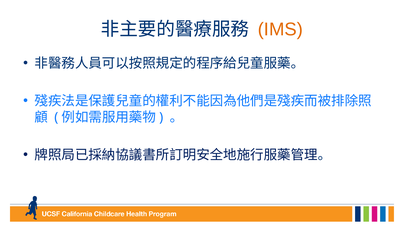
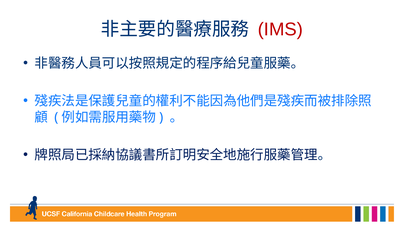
IMS colour: orange -> red
